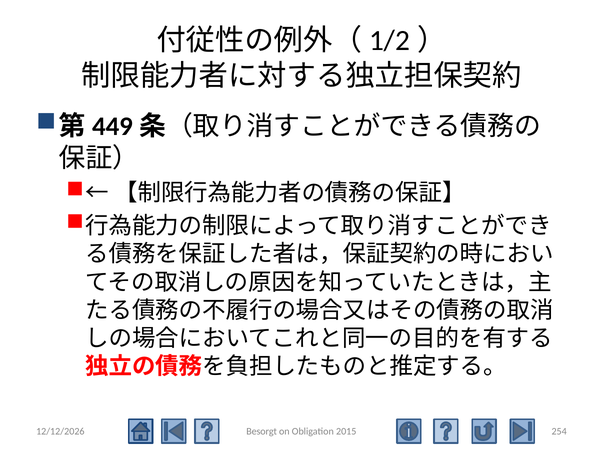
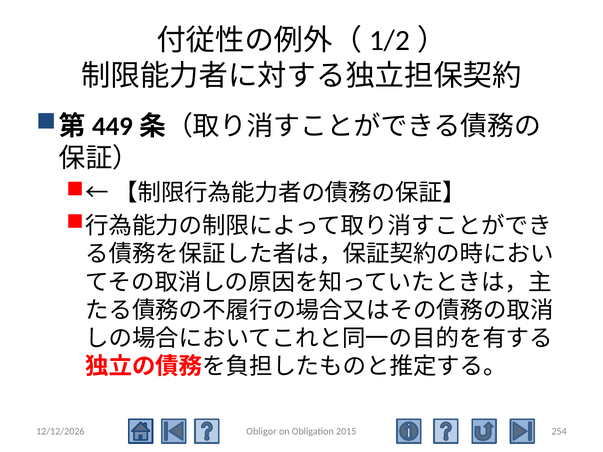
Besorgt: Besorgt -> Obligor
